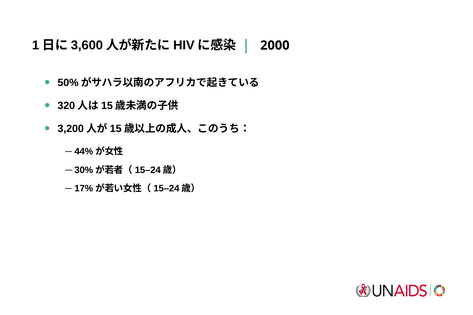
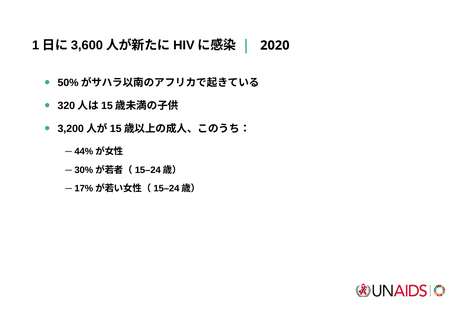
2000: 2000 -> 2020
